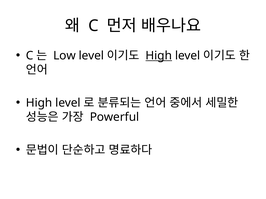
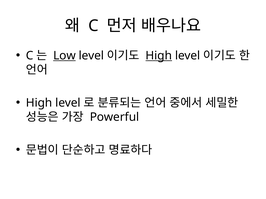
Low underline: none -> present
